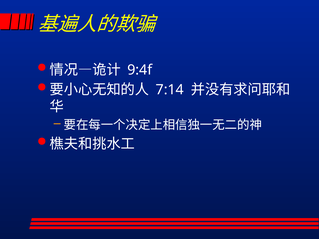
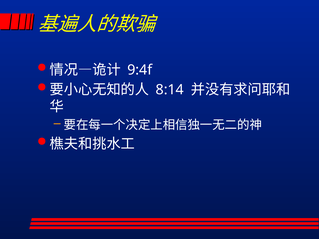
7:14: 7:14 -> 8:14
